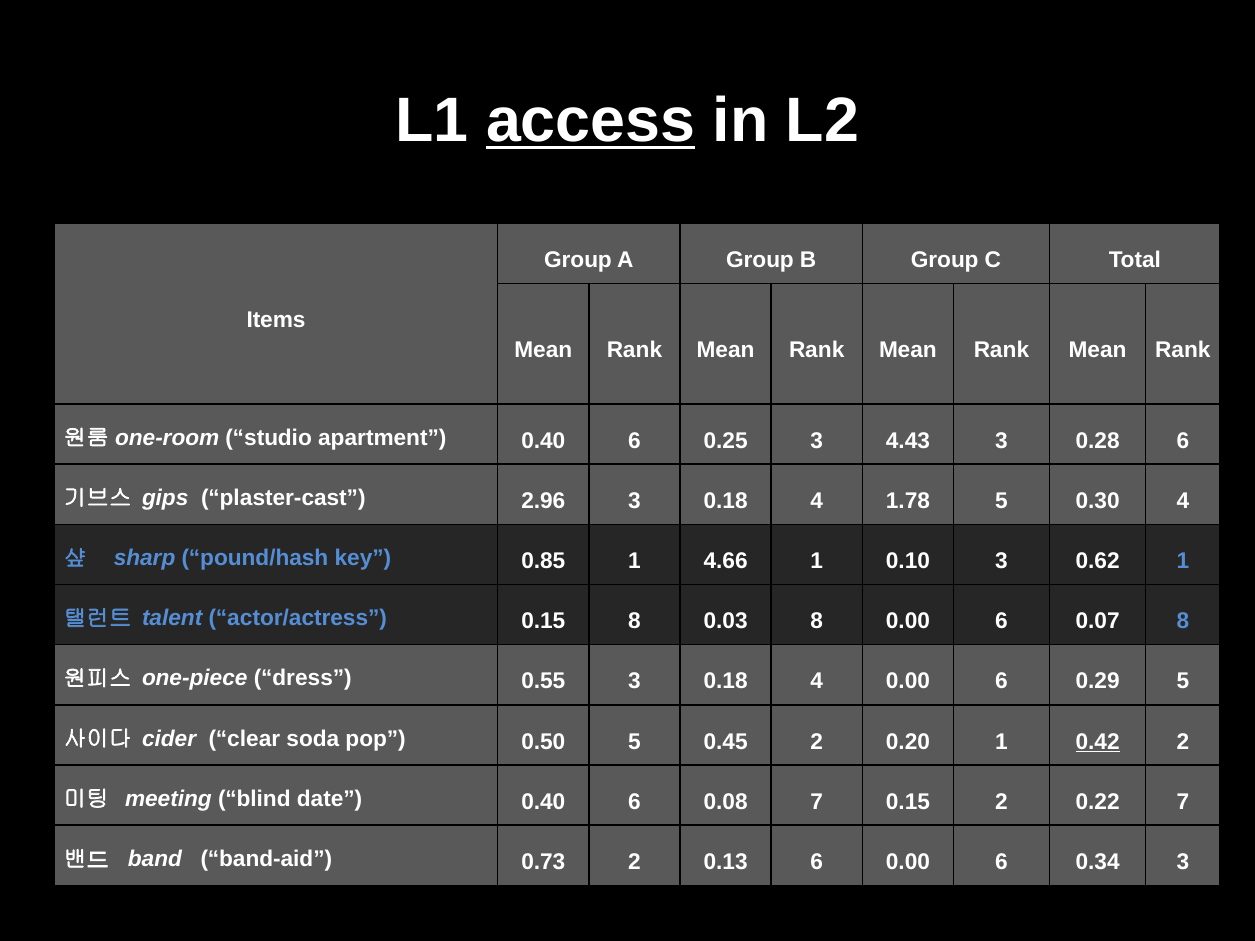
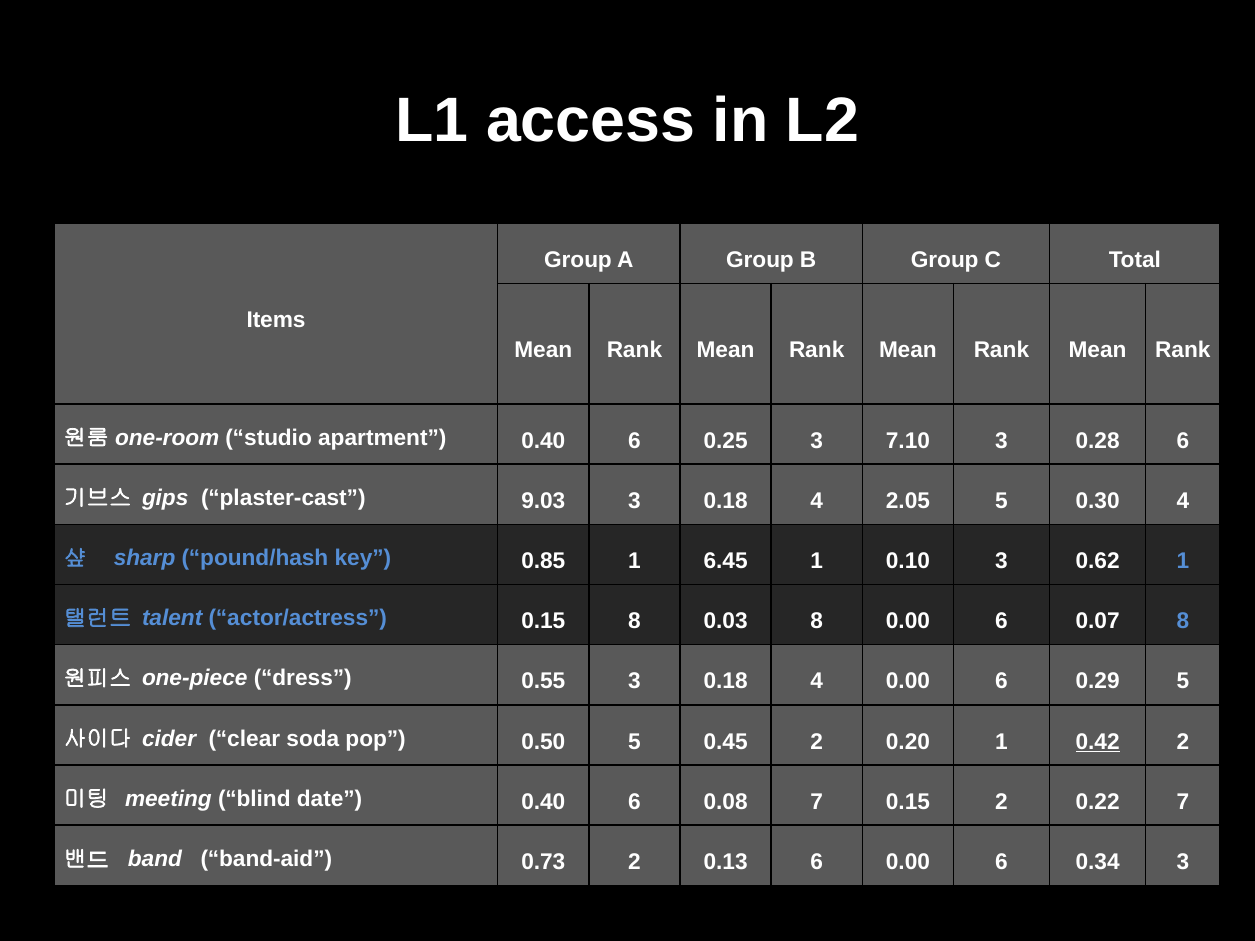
access underline: present -> none
4.43: 4.43 -> 7.10
2.96: 2.96 -> 9.03
1.78: 1.78 -> 2.05
4.66: 4.66 -> 6.45
